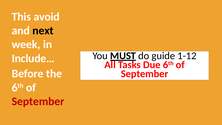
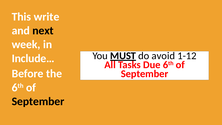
avoid: avoid -> write
guide: guide -> avoid
September at (38, 101) colour: red -> black
